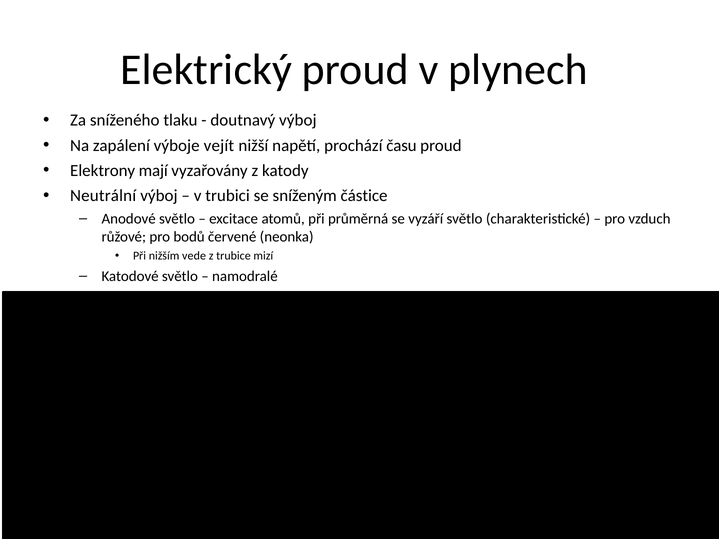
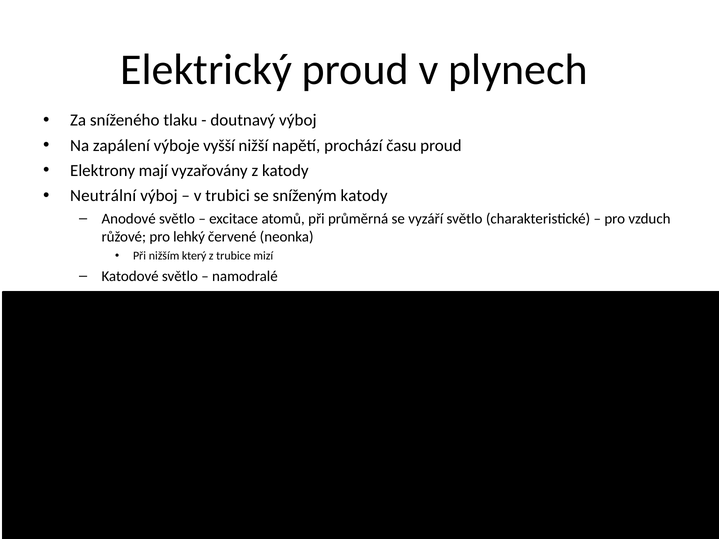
vejít: vejít -> vyšší
sníženým částice: částice -> katody
bodů: bodů -> lehký
vede: vede -> který
